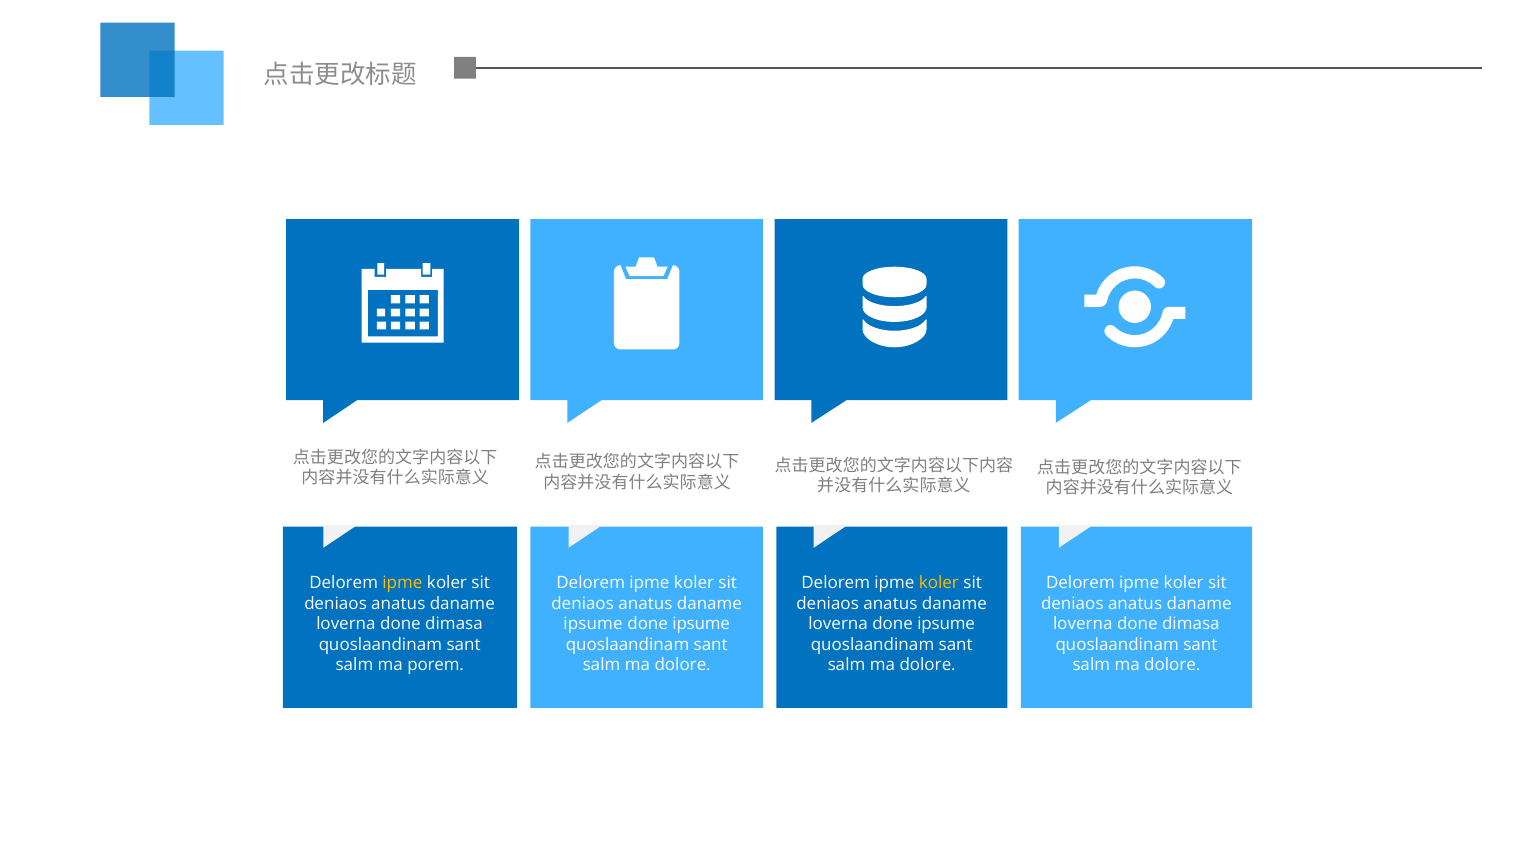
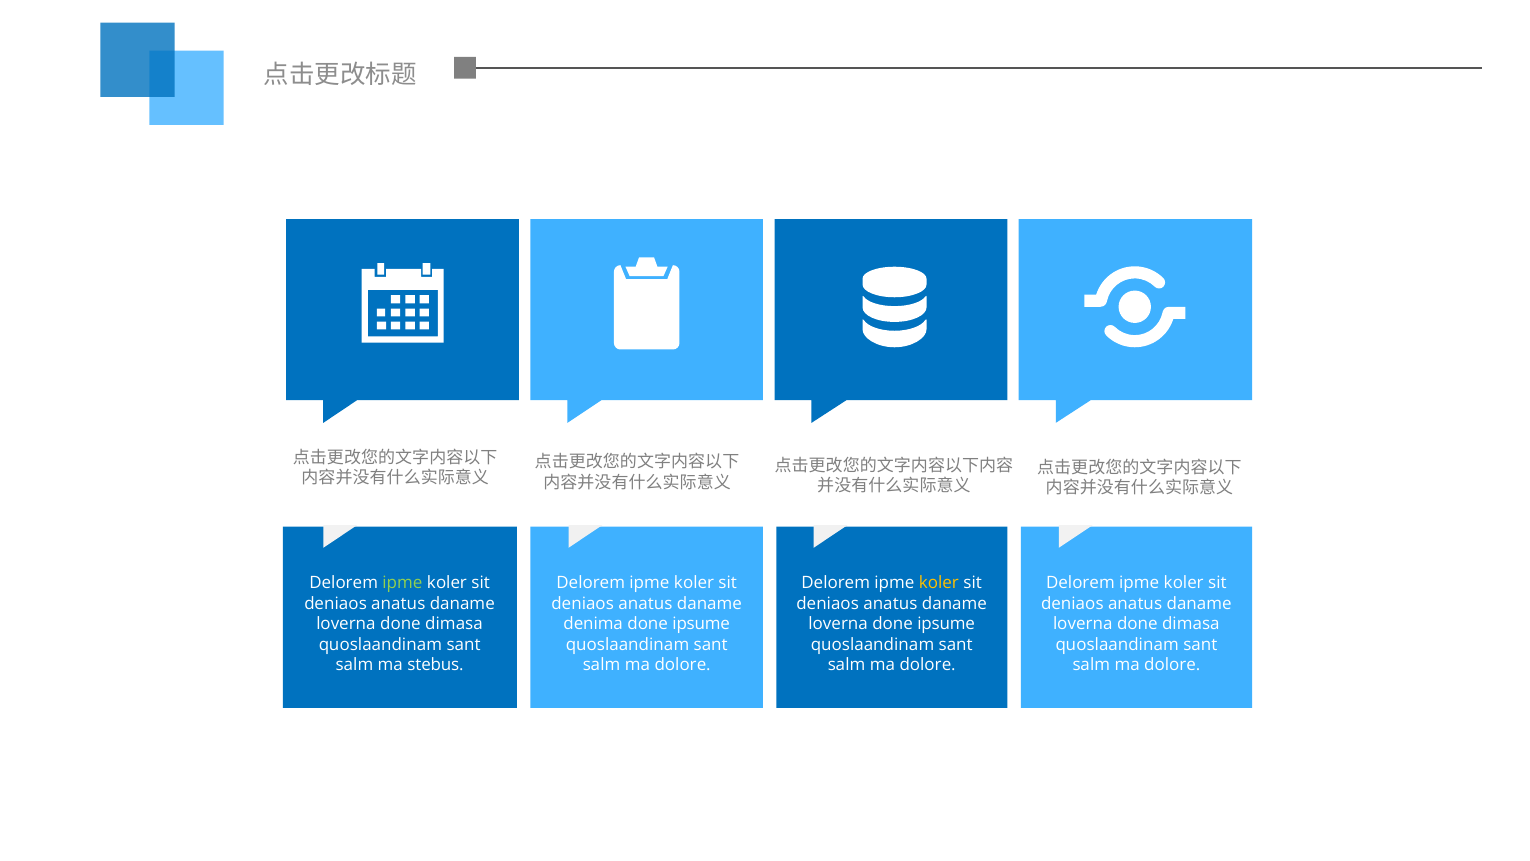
ipme at (402, 583) colour: yellow -> light green
ipsume at (593, 624): ipsume -> denima
porem: porem -> stebus
